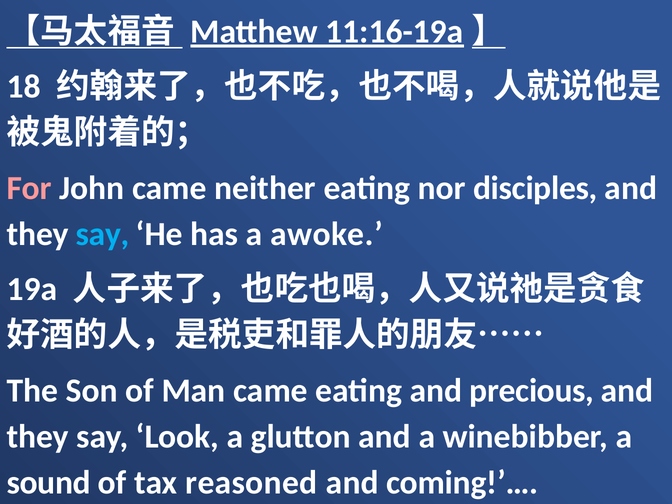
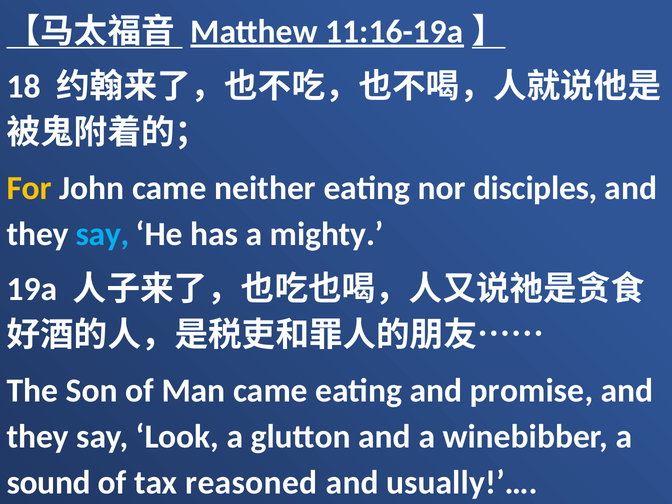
For colour: pink -> yellow
awoke: awoke -> mighty
precious: precious -> promise
coming!’…: coming!’… -> usually!’…
